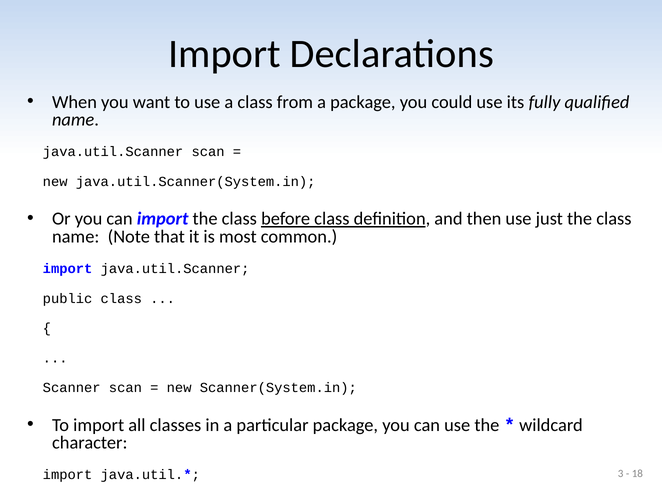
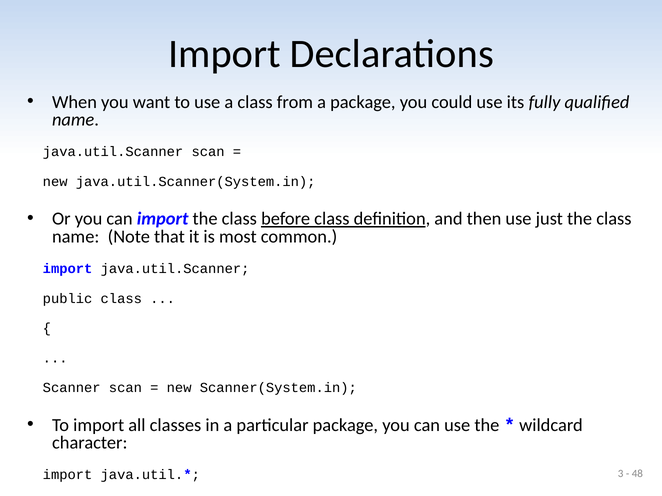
18: 18 -> 48
